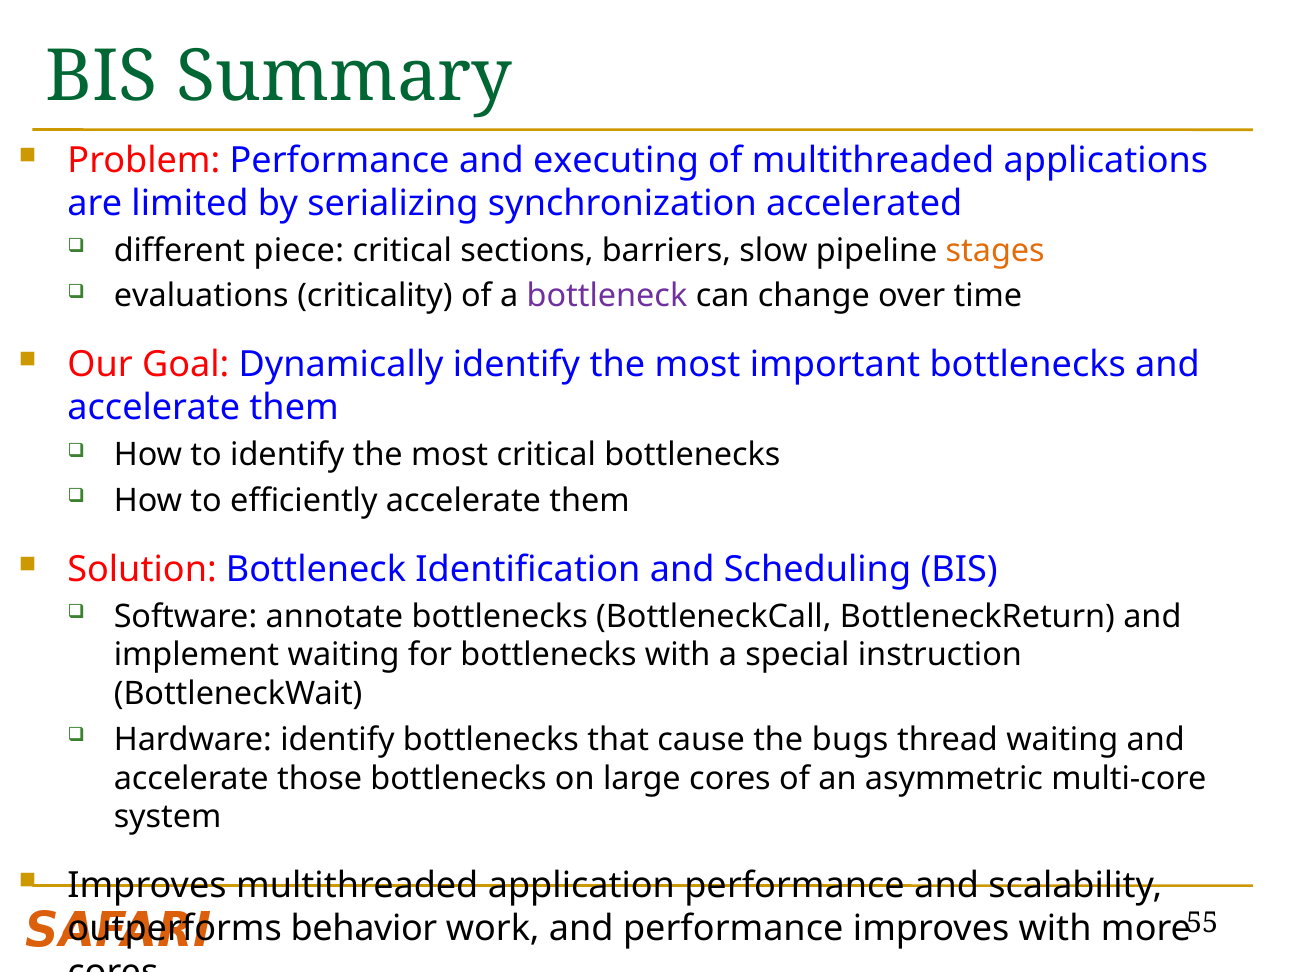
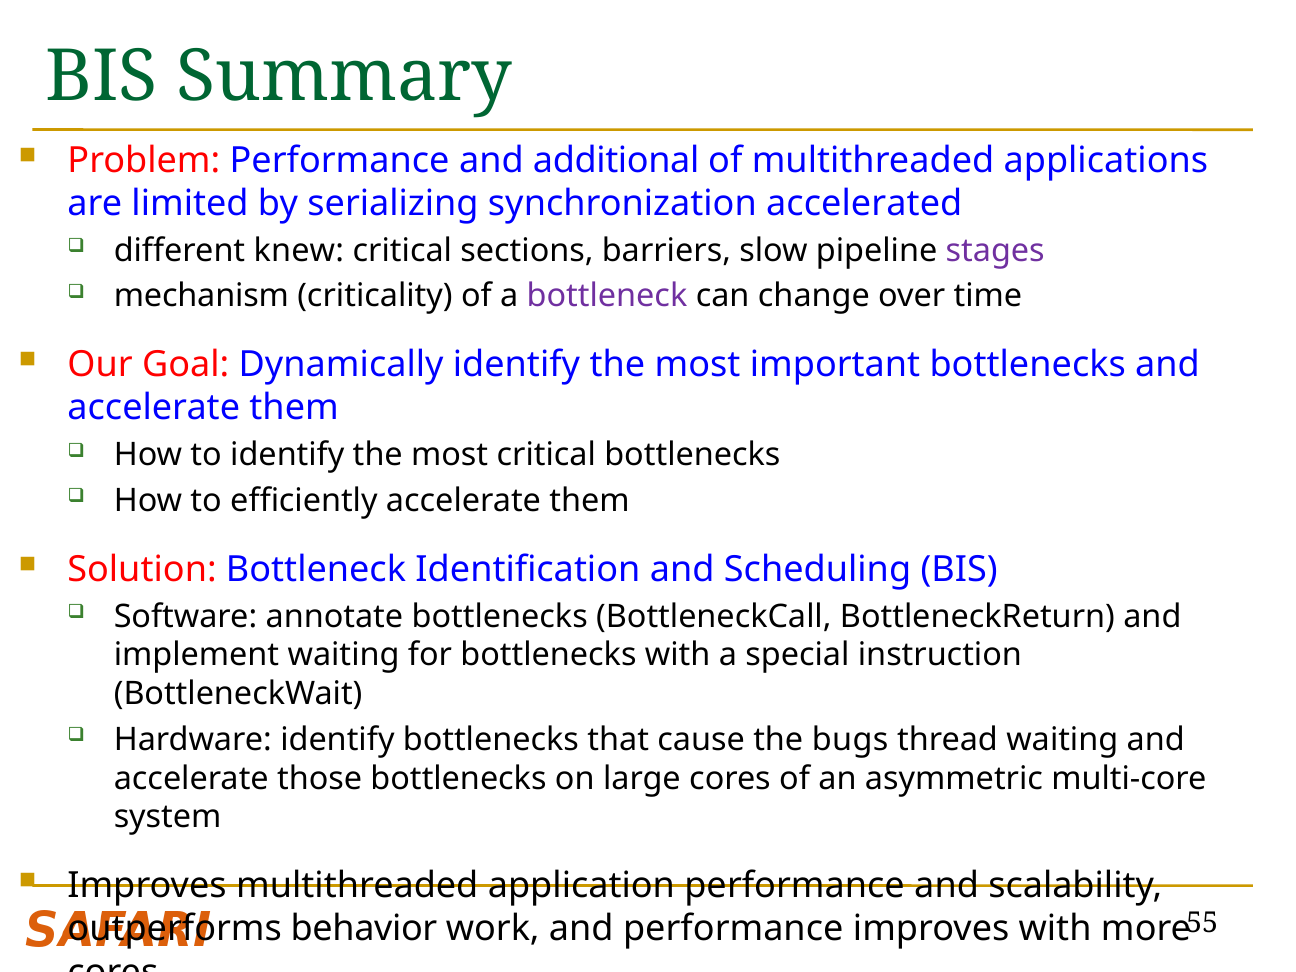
executing: executing -> additional
piece: piece -> knew
stages colour: orange -> purple
evaluations: evaluations -> mechanism
